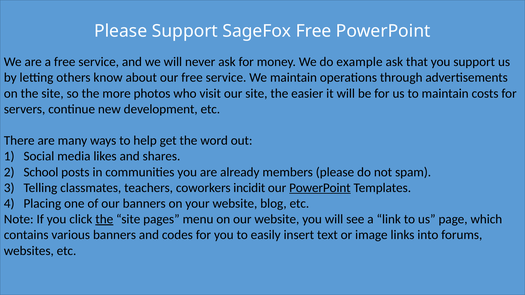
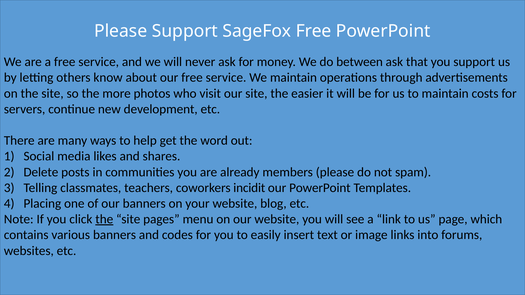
example: example -> between
School: School -> Delete
PowerPoint at (320, 188) underline: present -> none
